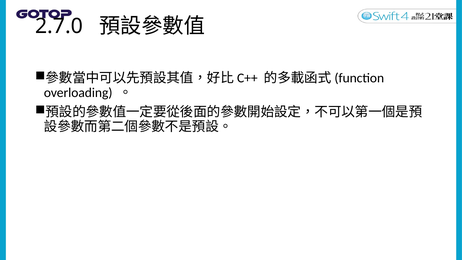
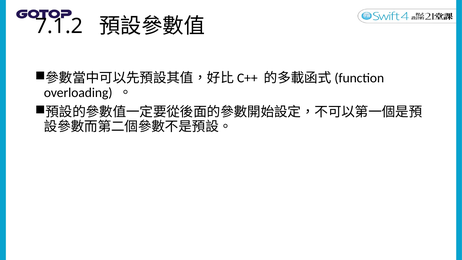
2.7.0: 2.7.0 -> 7.1.2
